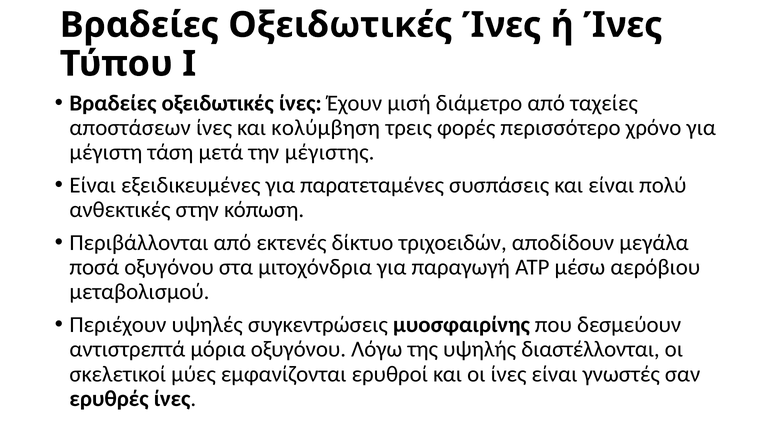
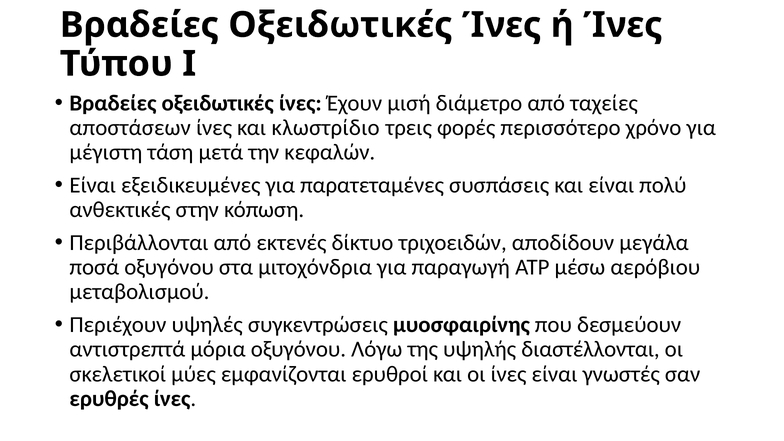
κολύμβηση: κολύμβηση -> κλωστρίδιο
μέγιστης: μέγιστης -> κεφαλών
